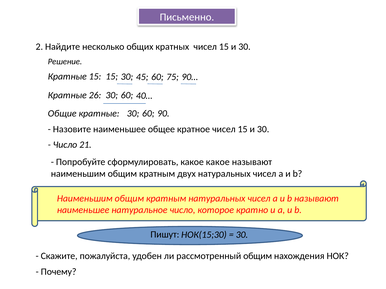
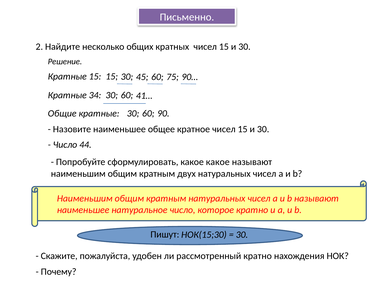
26: 26 -> 34
40…: 40… -> 41…
21: 21 -> 44
рассмотренный общим: общим -> кратно
